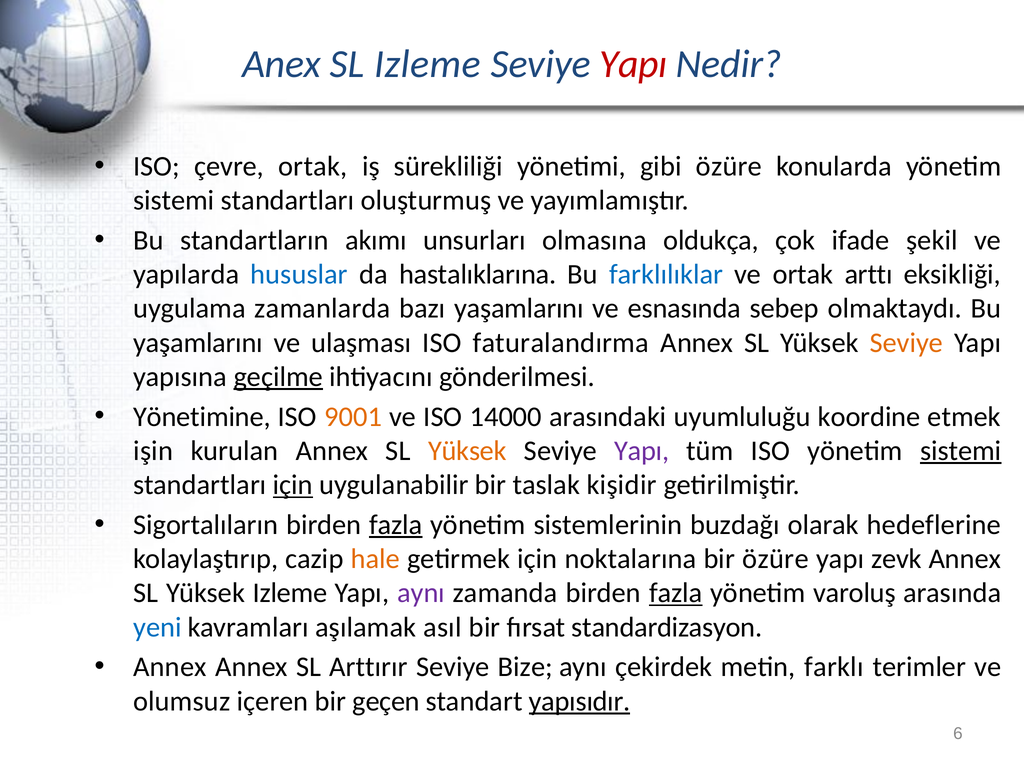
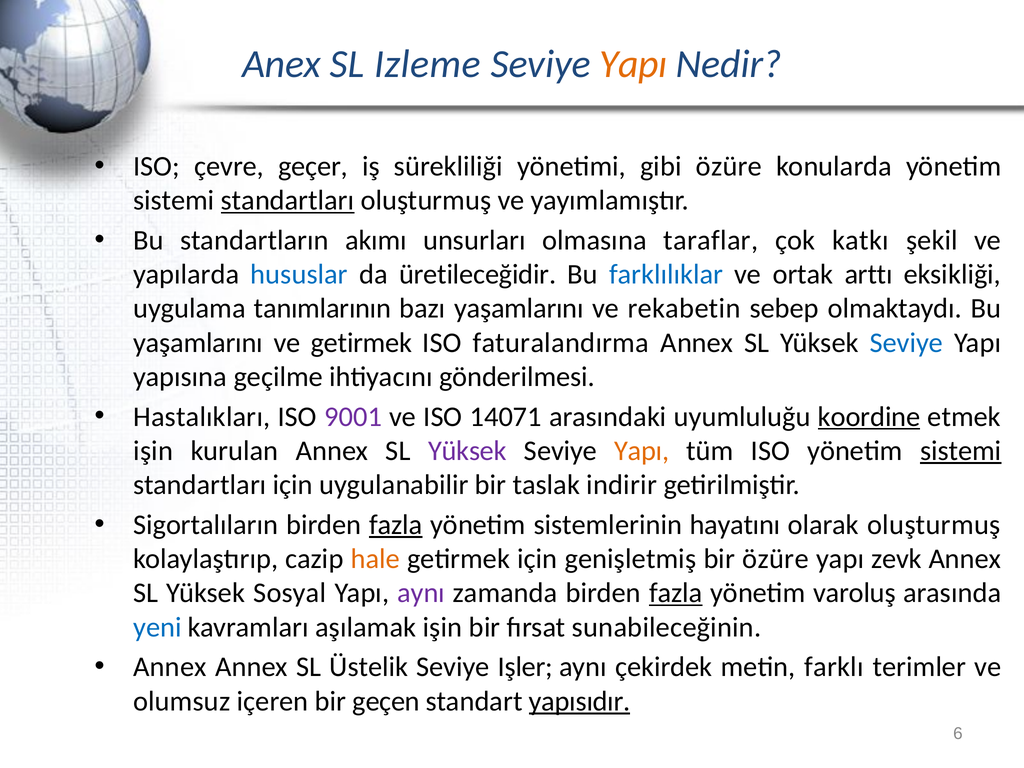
Yapı at (633, 64) colour: red -> orange
çevre ortak: ortak -> geçer
standartları at (288, 200) underline: none -> present
oldukça: oldukça -> taraflar
ifade: ifade -> katkı
hastalıklarına: hastalıklarına -> üretileceğidir
zamanlarda: zamanlarda -> tanımlarının
esnasında: esnasında -> rekabetin
ve ulaşması: ulaşması -> getirmek
Seviye at (906, 343) colour: orange -> blue
geçilme underline: present -> none
Yönetimine: Yönetimine -> Hastalıkları
9001 colour: orange -> purple
14000: 14000 -> 14071
koordine underline: none -> present
Yüksek at (467, 451) colour: orange -> purple
Yapı at (642, 451) colour: purple -> orange
için at (293, 485) underline: present -> none
kişidir: kişidir -> indirir
buzdağı: buzdağı -> hayatını
olarak hedeflerine: hedeflerine -> oluşturmuş
noktalarına: noktalarına -> genişletmiş
Yüksek Izleme: Izleme -> Sosyal
aşılamak asıl: asıl -> işin
standardizasyon: standardizasyon -> sunabileceğinin
Arttırır: Arttırır -> Üstelik
Bize: Bize -> Işler
